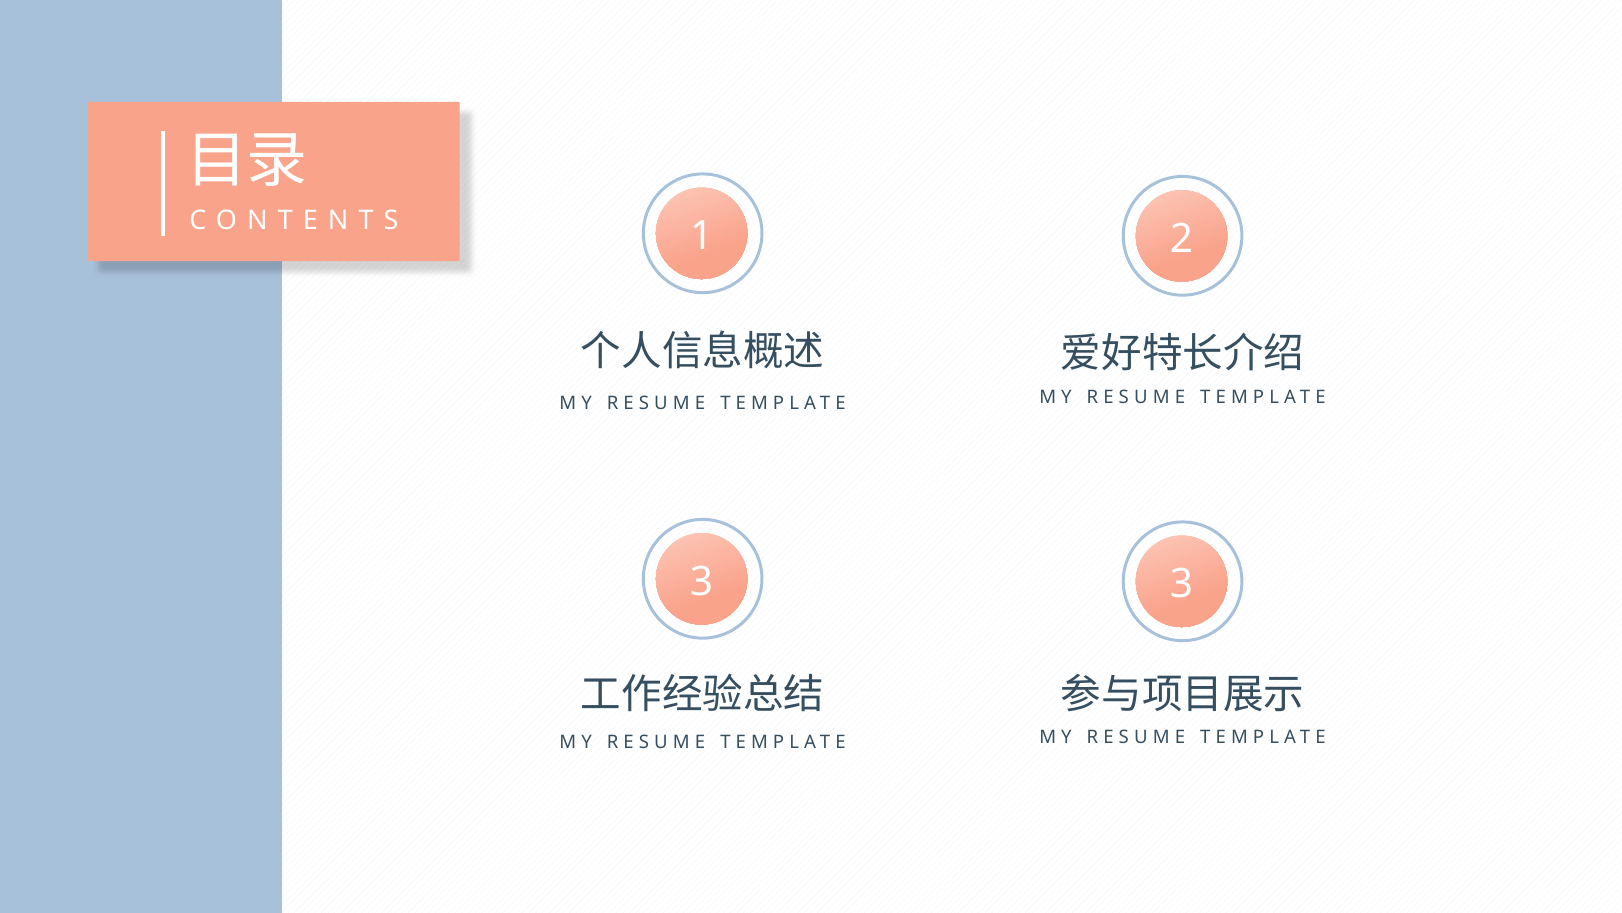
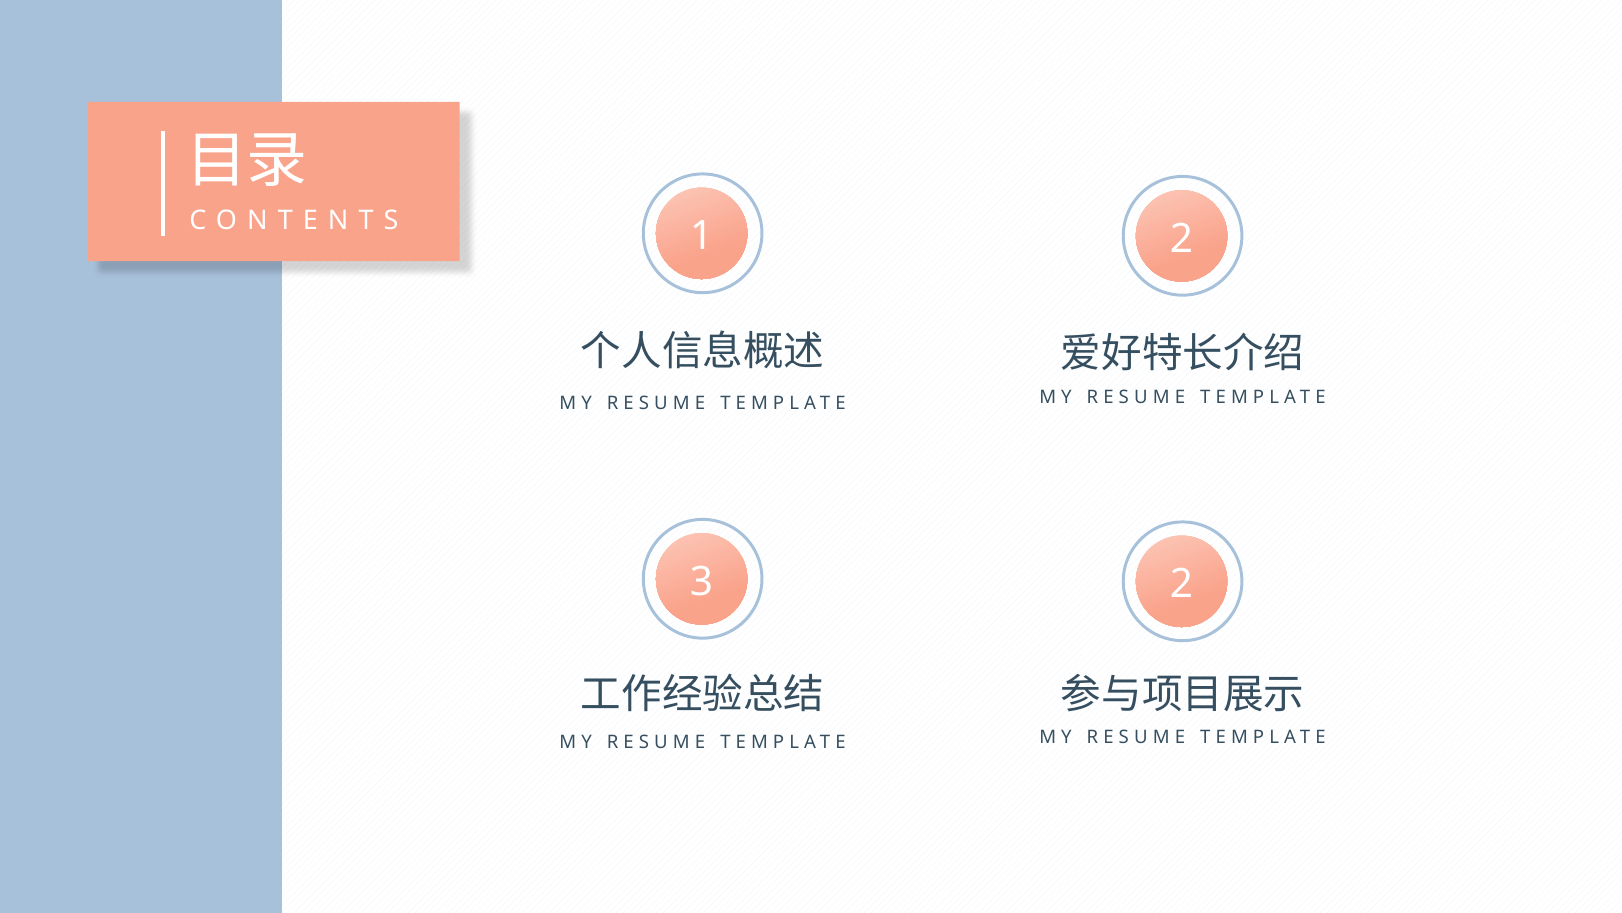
3 3: 3 -> 2
